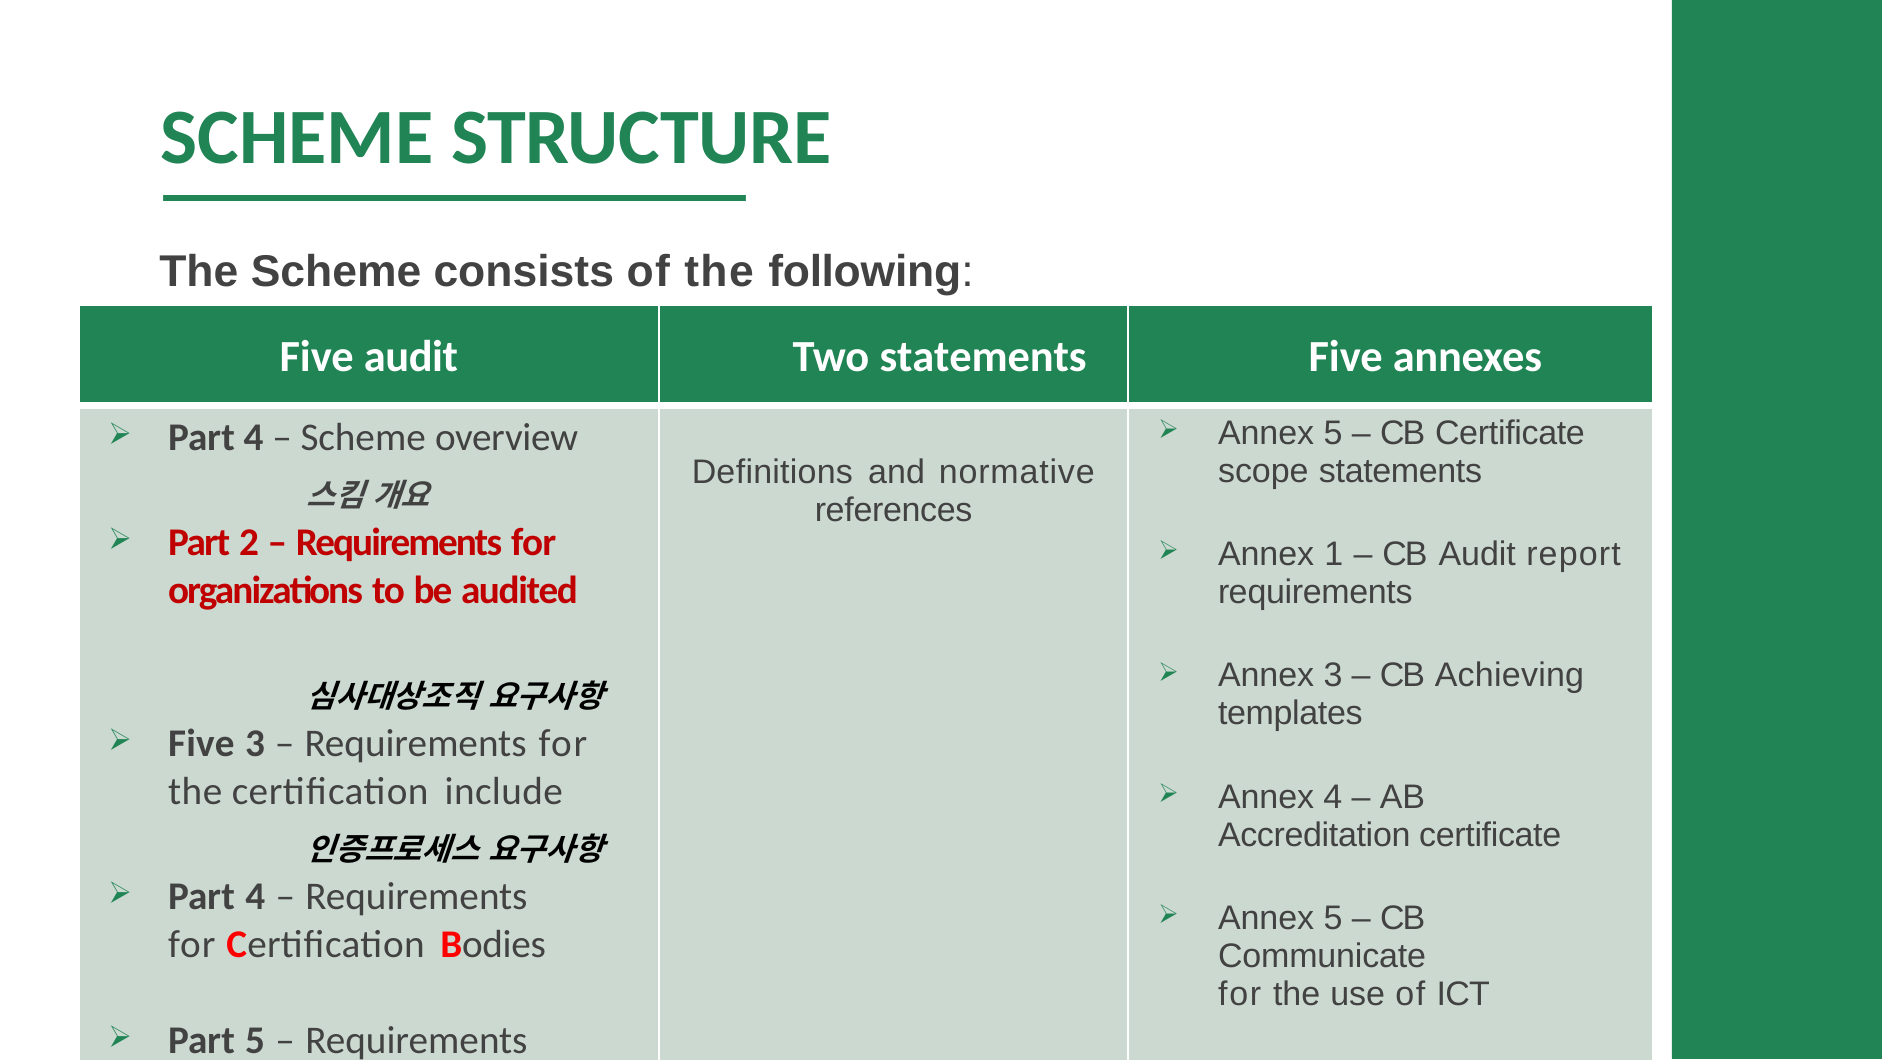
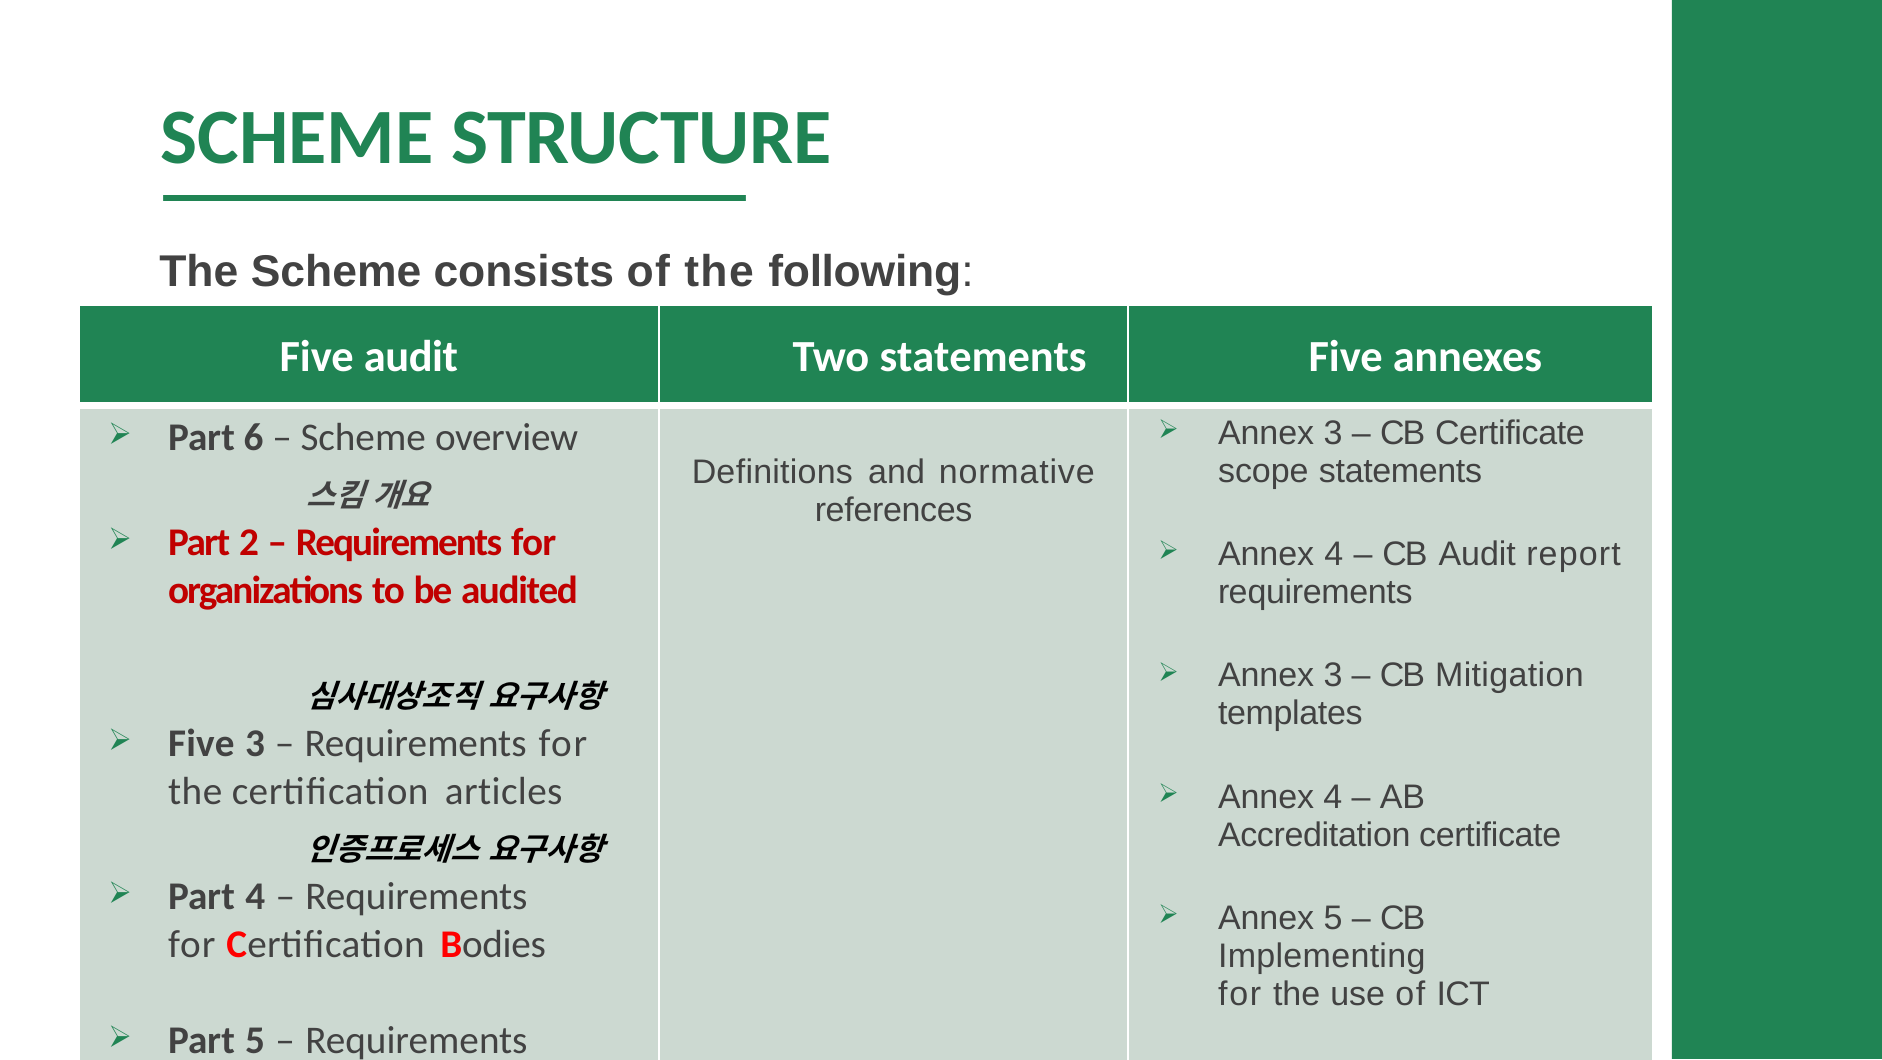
5 at (1333, 433): 5 -> 3
4 at (254, 438): 4 -> 6
1 at (1334, 554): 1 -> 4
Achieving: Achieving -> Mitigation
include: include -> articles
Communicate: Communicate -> Implementing
